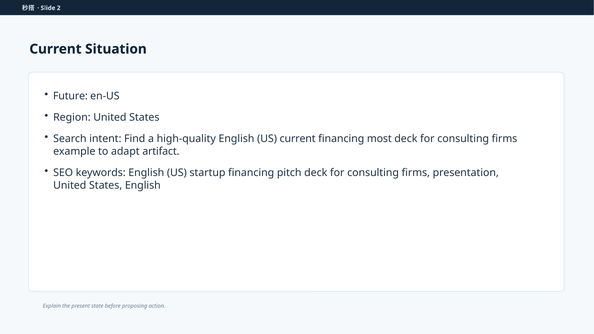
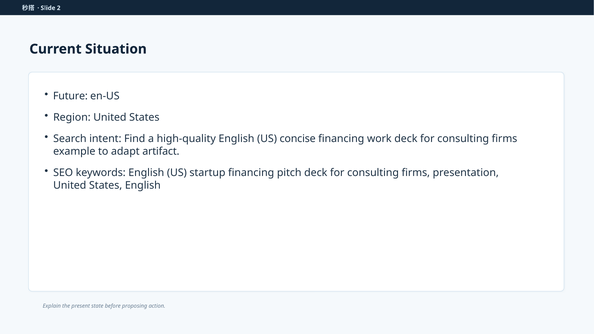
US current: current -> concise
most: most -> work
